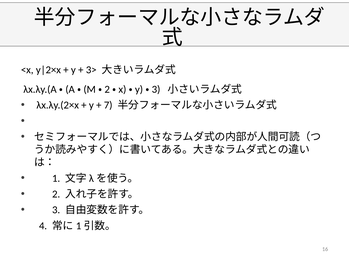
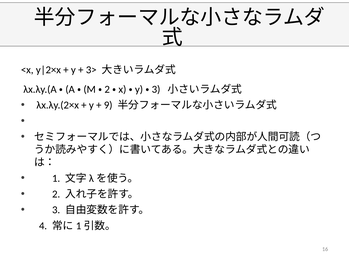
7: 7 -> 9
